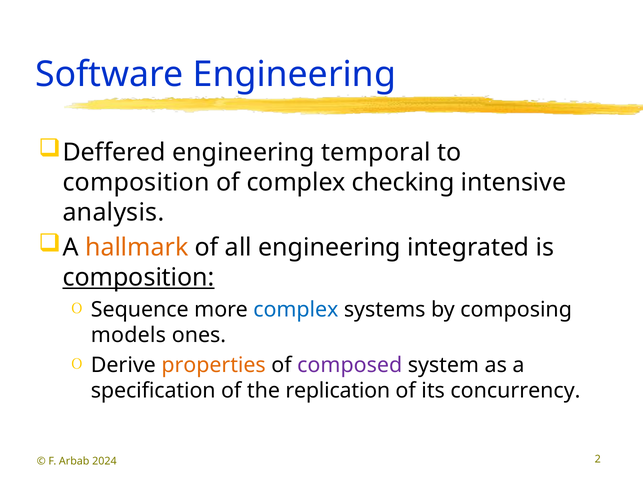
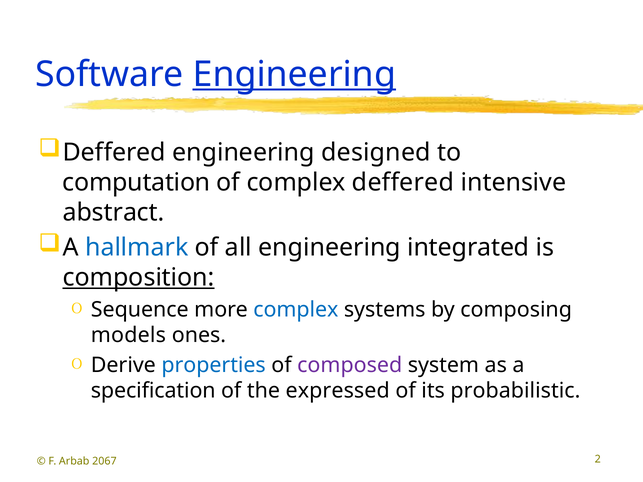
Engineering at (294, 74) underline: none -> present
temporal: temporal -> designed
composition at (136, 183): composition -> computation
complex checking: checking -> deffered
analysis: analysis -> abstract
hallmark colour: orange -> blue
properties colour: orange -> blue
replication: replication -> expressed
concurrency: concurrency -> probabilistic
2024: 2024 -> 2067
